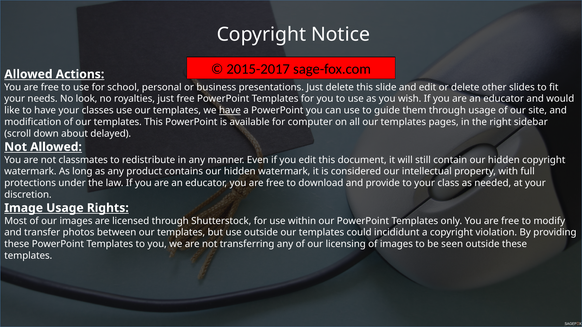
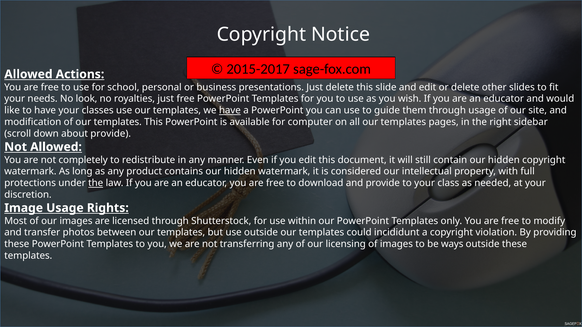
about delayed: delayed -> provide
classmates: classmates -> completely
the at (96, 183) underline: none -> present
seen: seen -> ways
